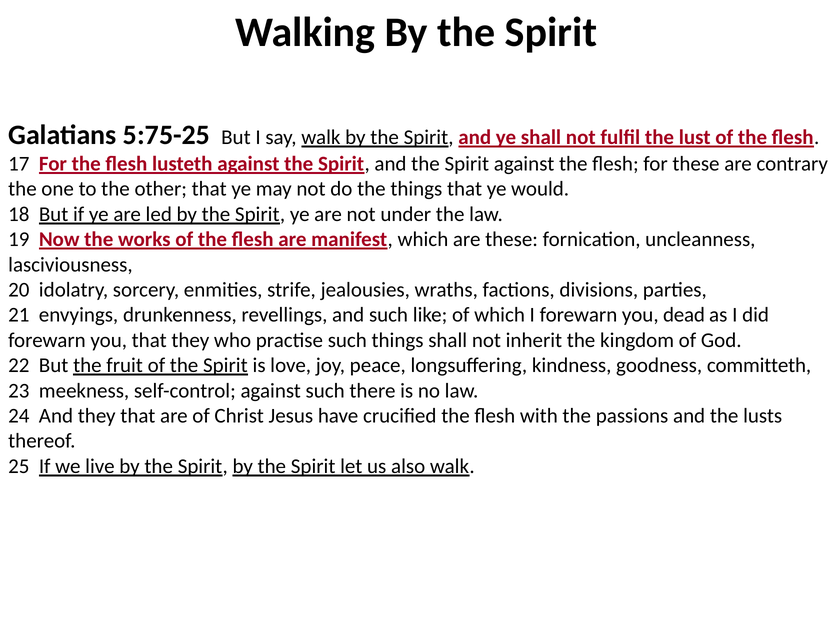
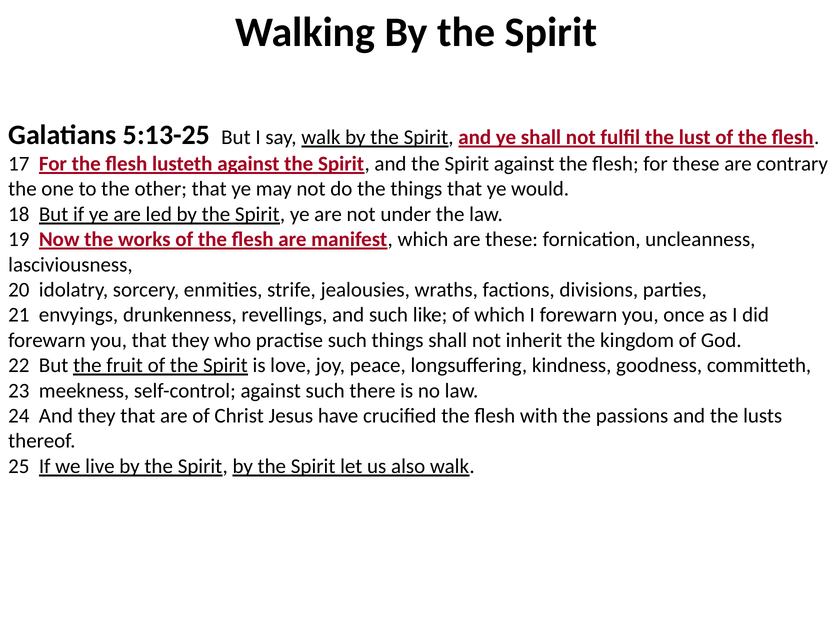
5:75-25: 5:75-25 -> 5:13-25
dead: dead -> once
